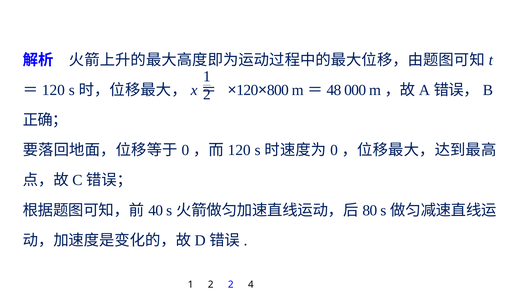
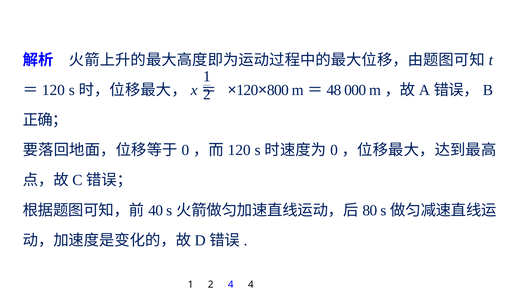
2 2: 2 -> 4
